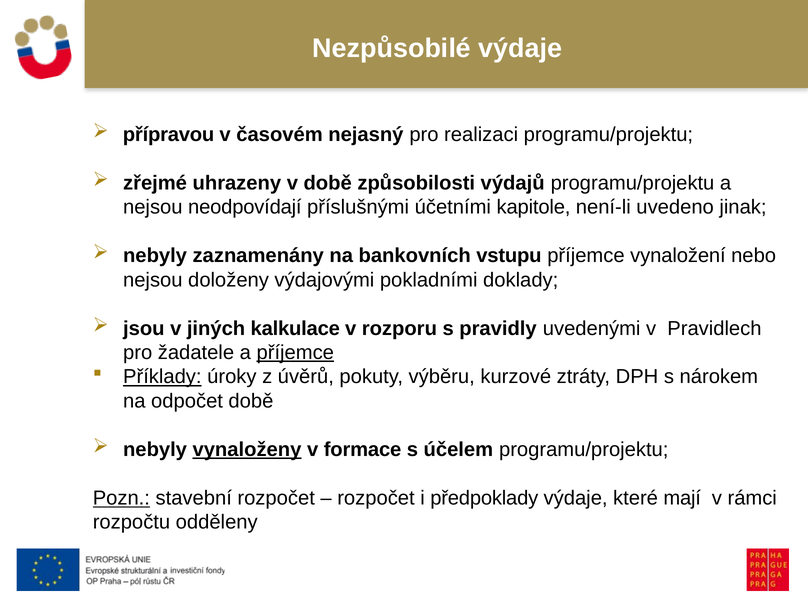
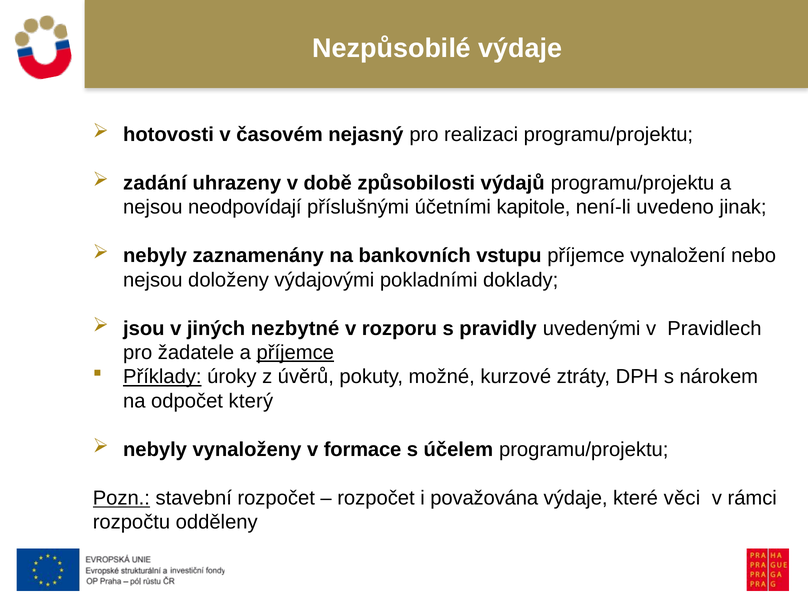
přípravou: přípravou -> hotovosti
zřejmé: zřejmé -> zadání
kalkulace: kalkulace -> nezbytné
výběru: výběru -> možné
odpočet době: době -> který
vynaloženy underline: present -> none
předpoklady: předpoklady -> považována
mají: mají -> věci
